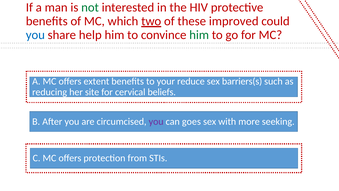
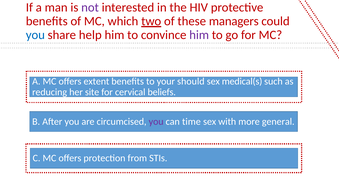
not colour: green -> purple
improved: improved -> managers
him at (199, 35) colour: green -> purple
reduce: reduce -> should
barriers(s: barriers(s -> medical(s
goes: goes -> time
seeking: seeking -> general
